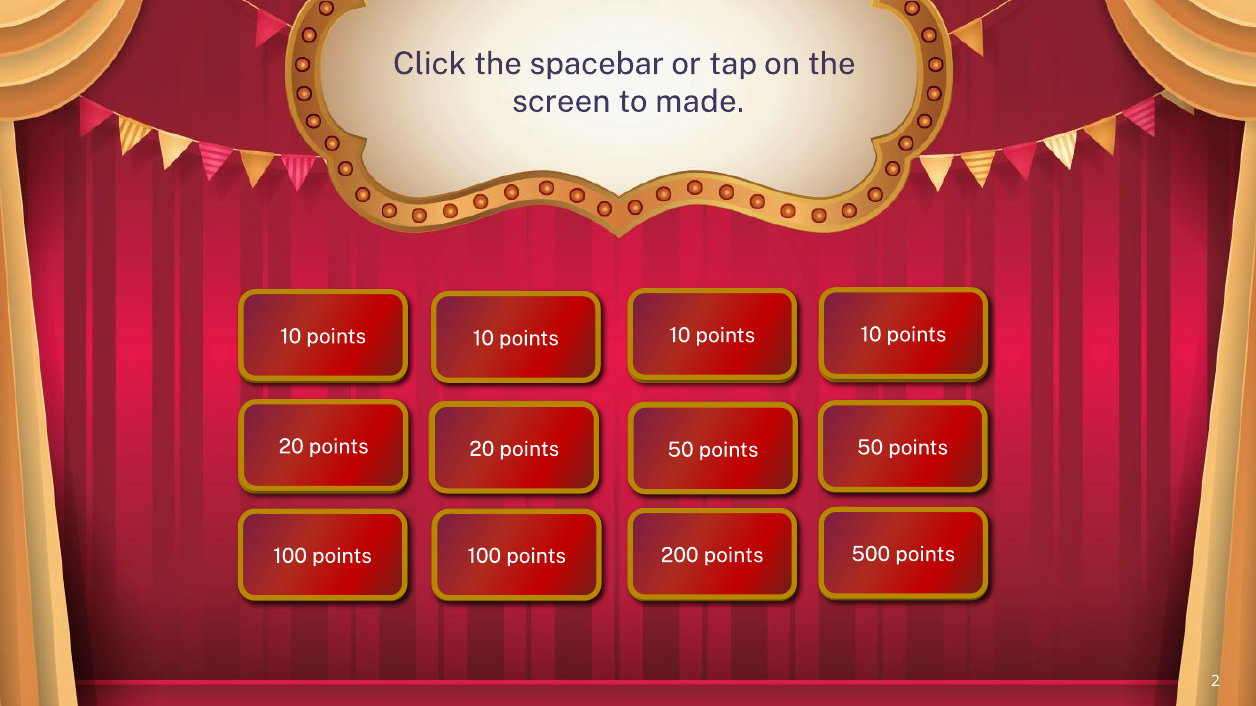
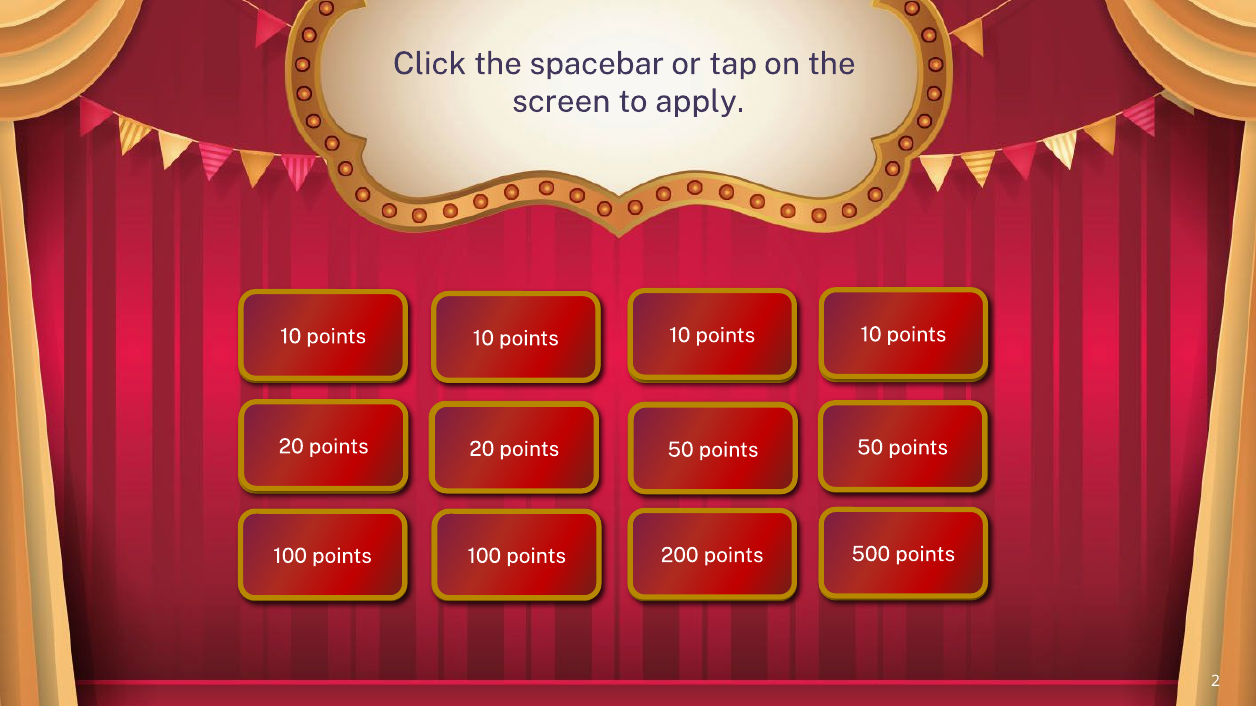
made: made -> apply
